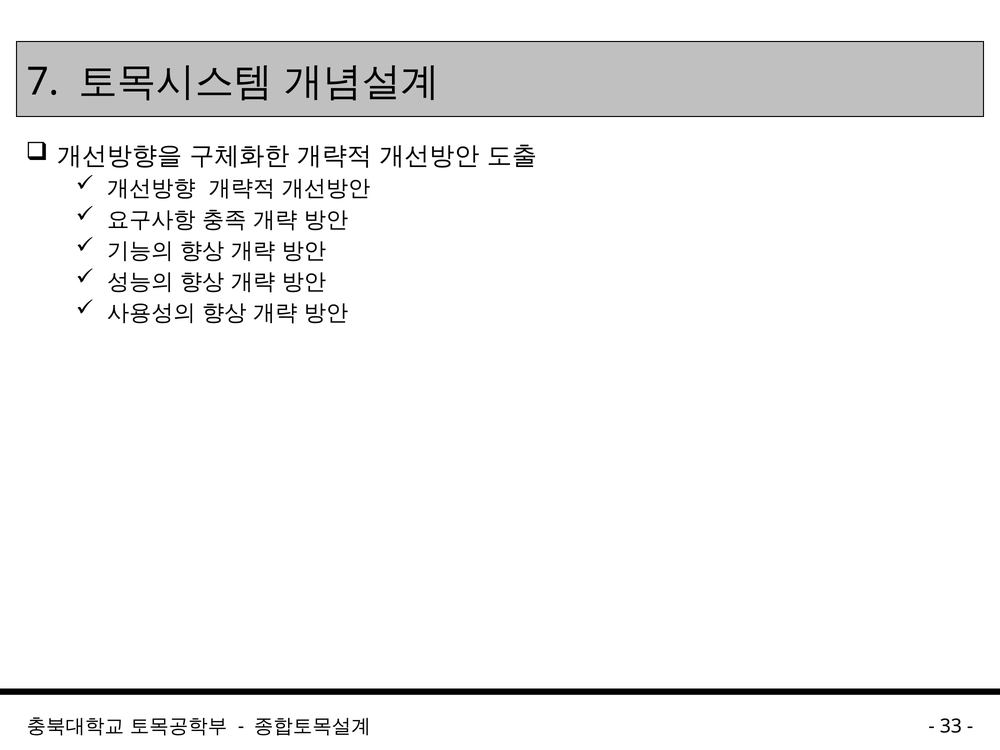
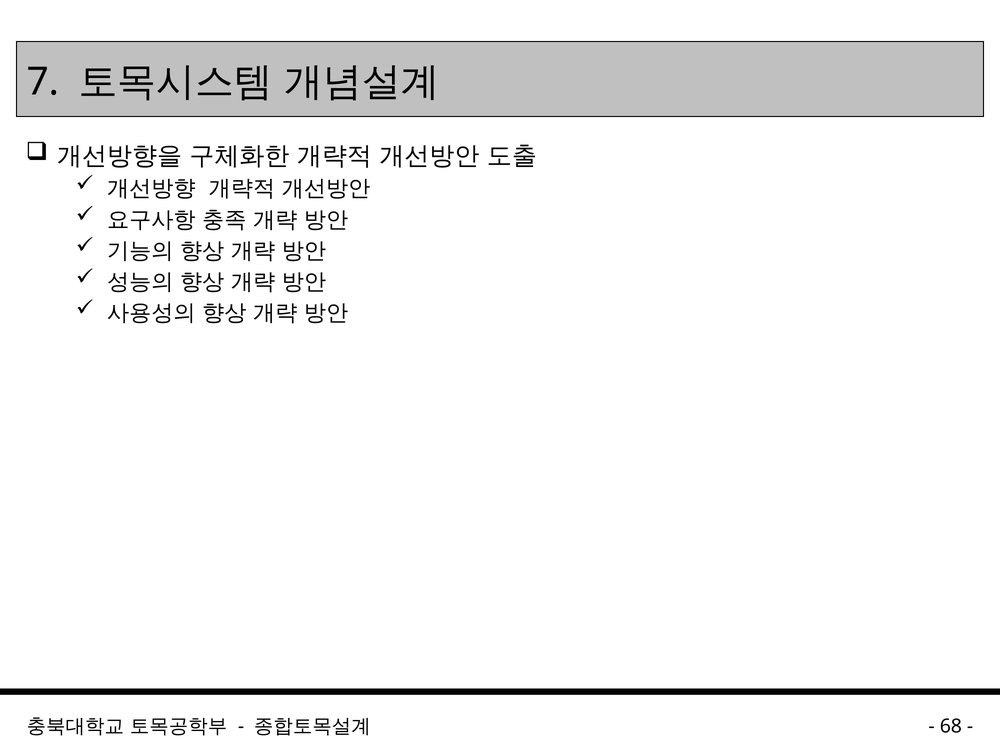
33: 33 -> 68
